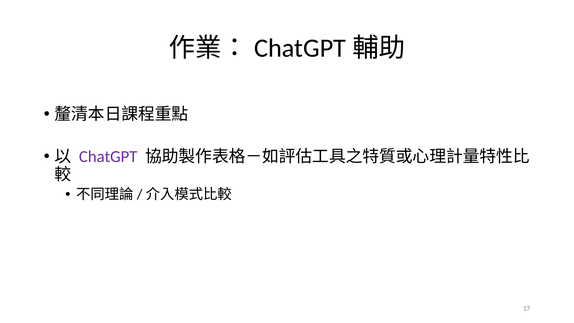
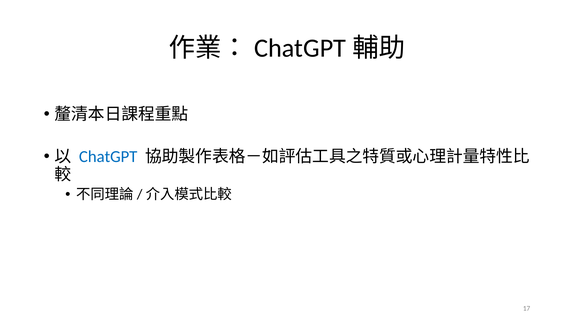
ChatGPT colour: purple -> blue
